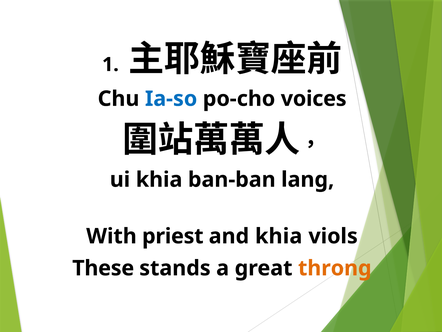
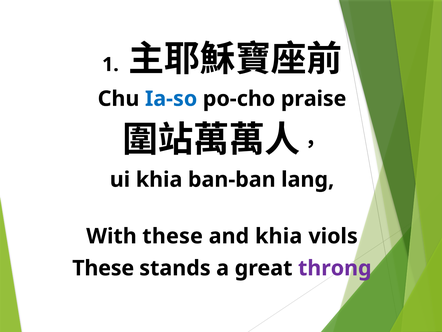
voices: voices -> praise
With priest: priest -> these
throng colour: orange -> purple
